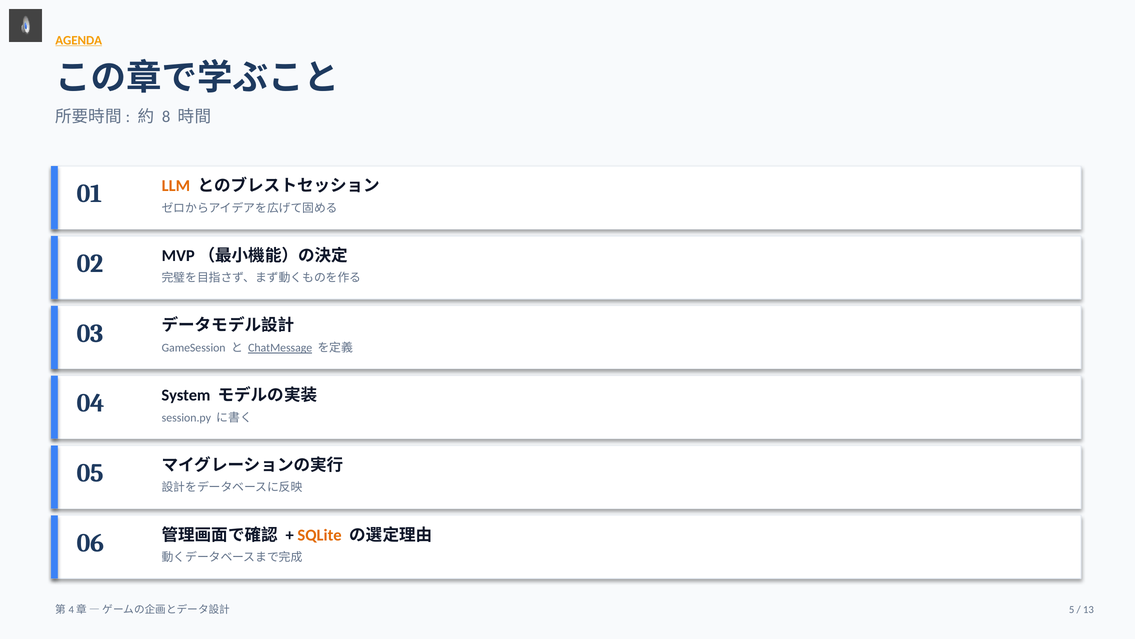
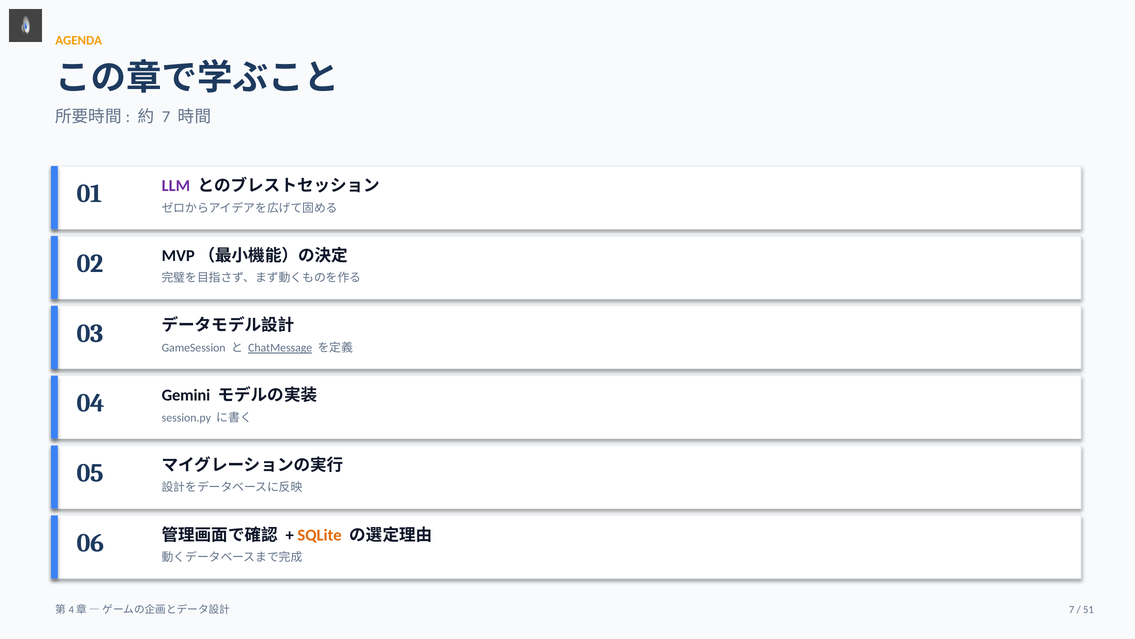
AGENDA underline: present -> none
8 at (166, 117): 8 -> 7
LLM colour: orange -> purple
System: System -> Gemini
5 at (1072, 609): 5 -> 7
13: 13 -> 51
